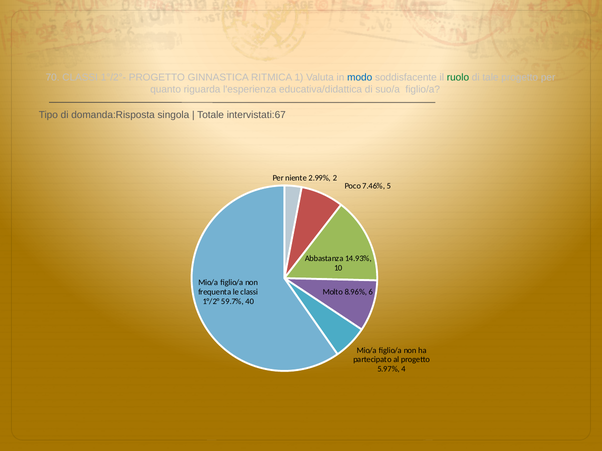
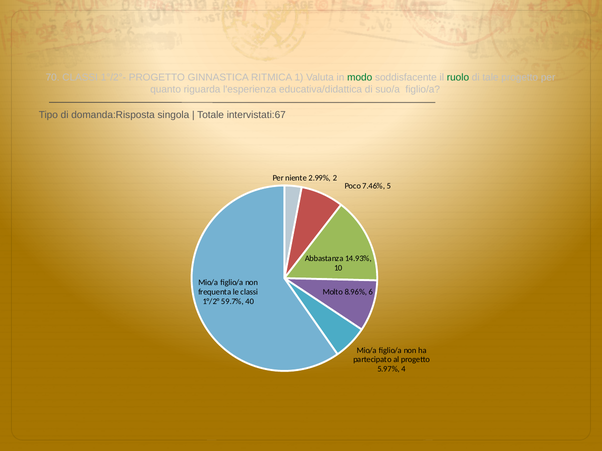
modo colour: blue -> green
